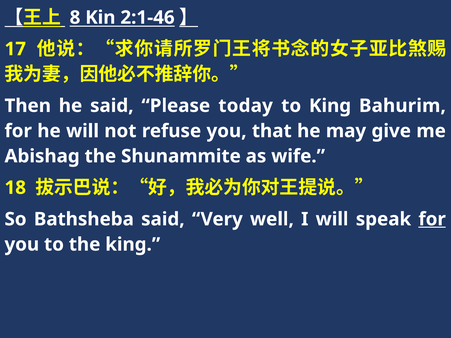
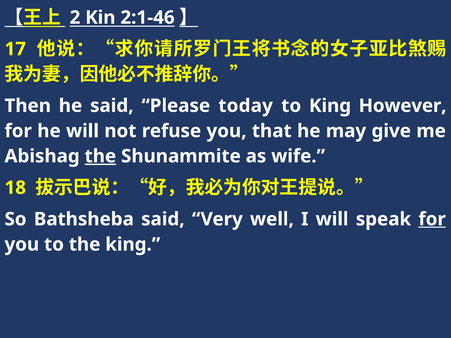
8: 8 -> 2
Bahurim: Bahurim -> However
the at (100, 156) underline: none -> present
